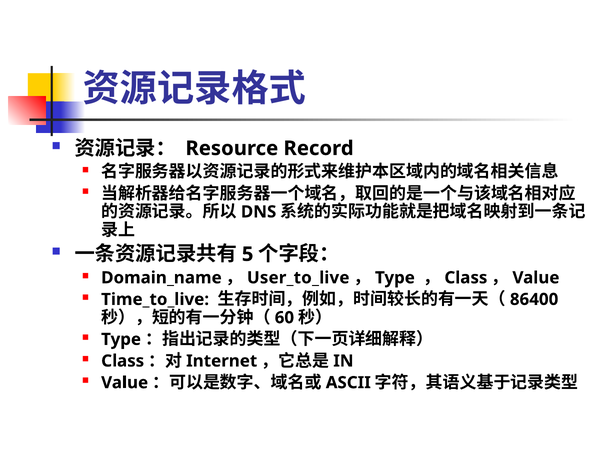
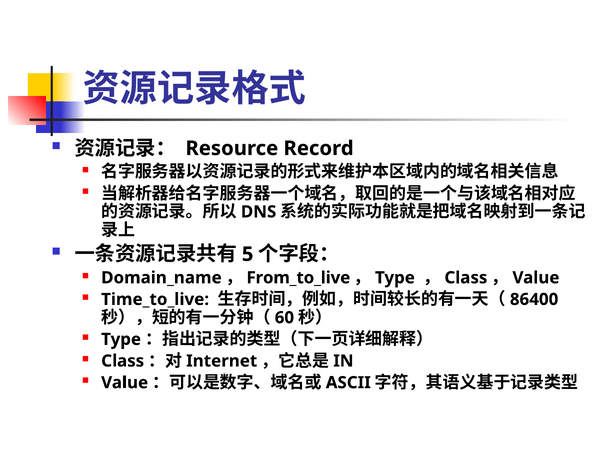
User_to_live: User_to_live -> From_to_live
